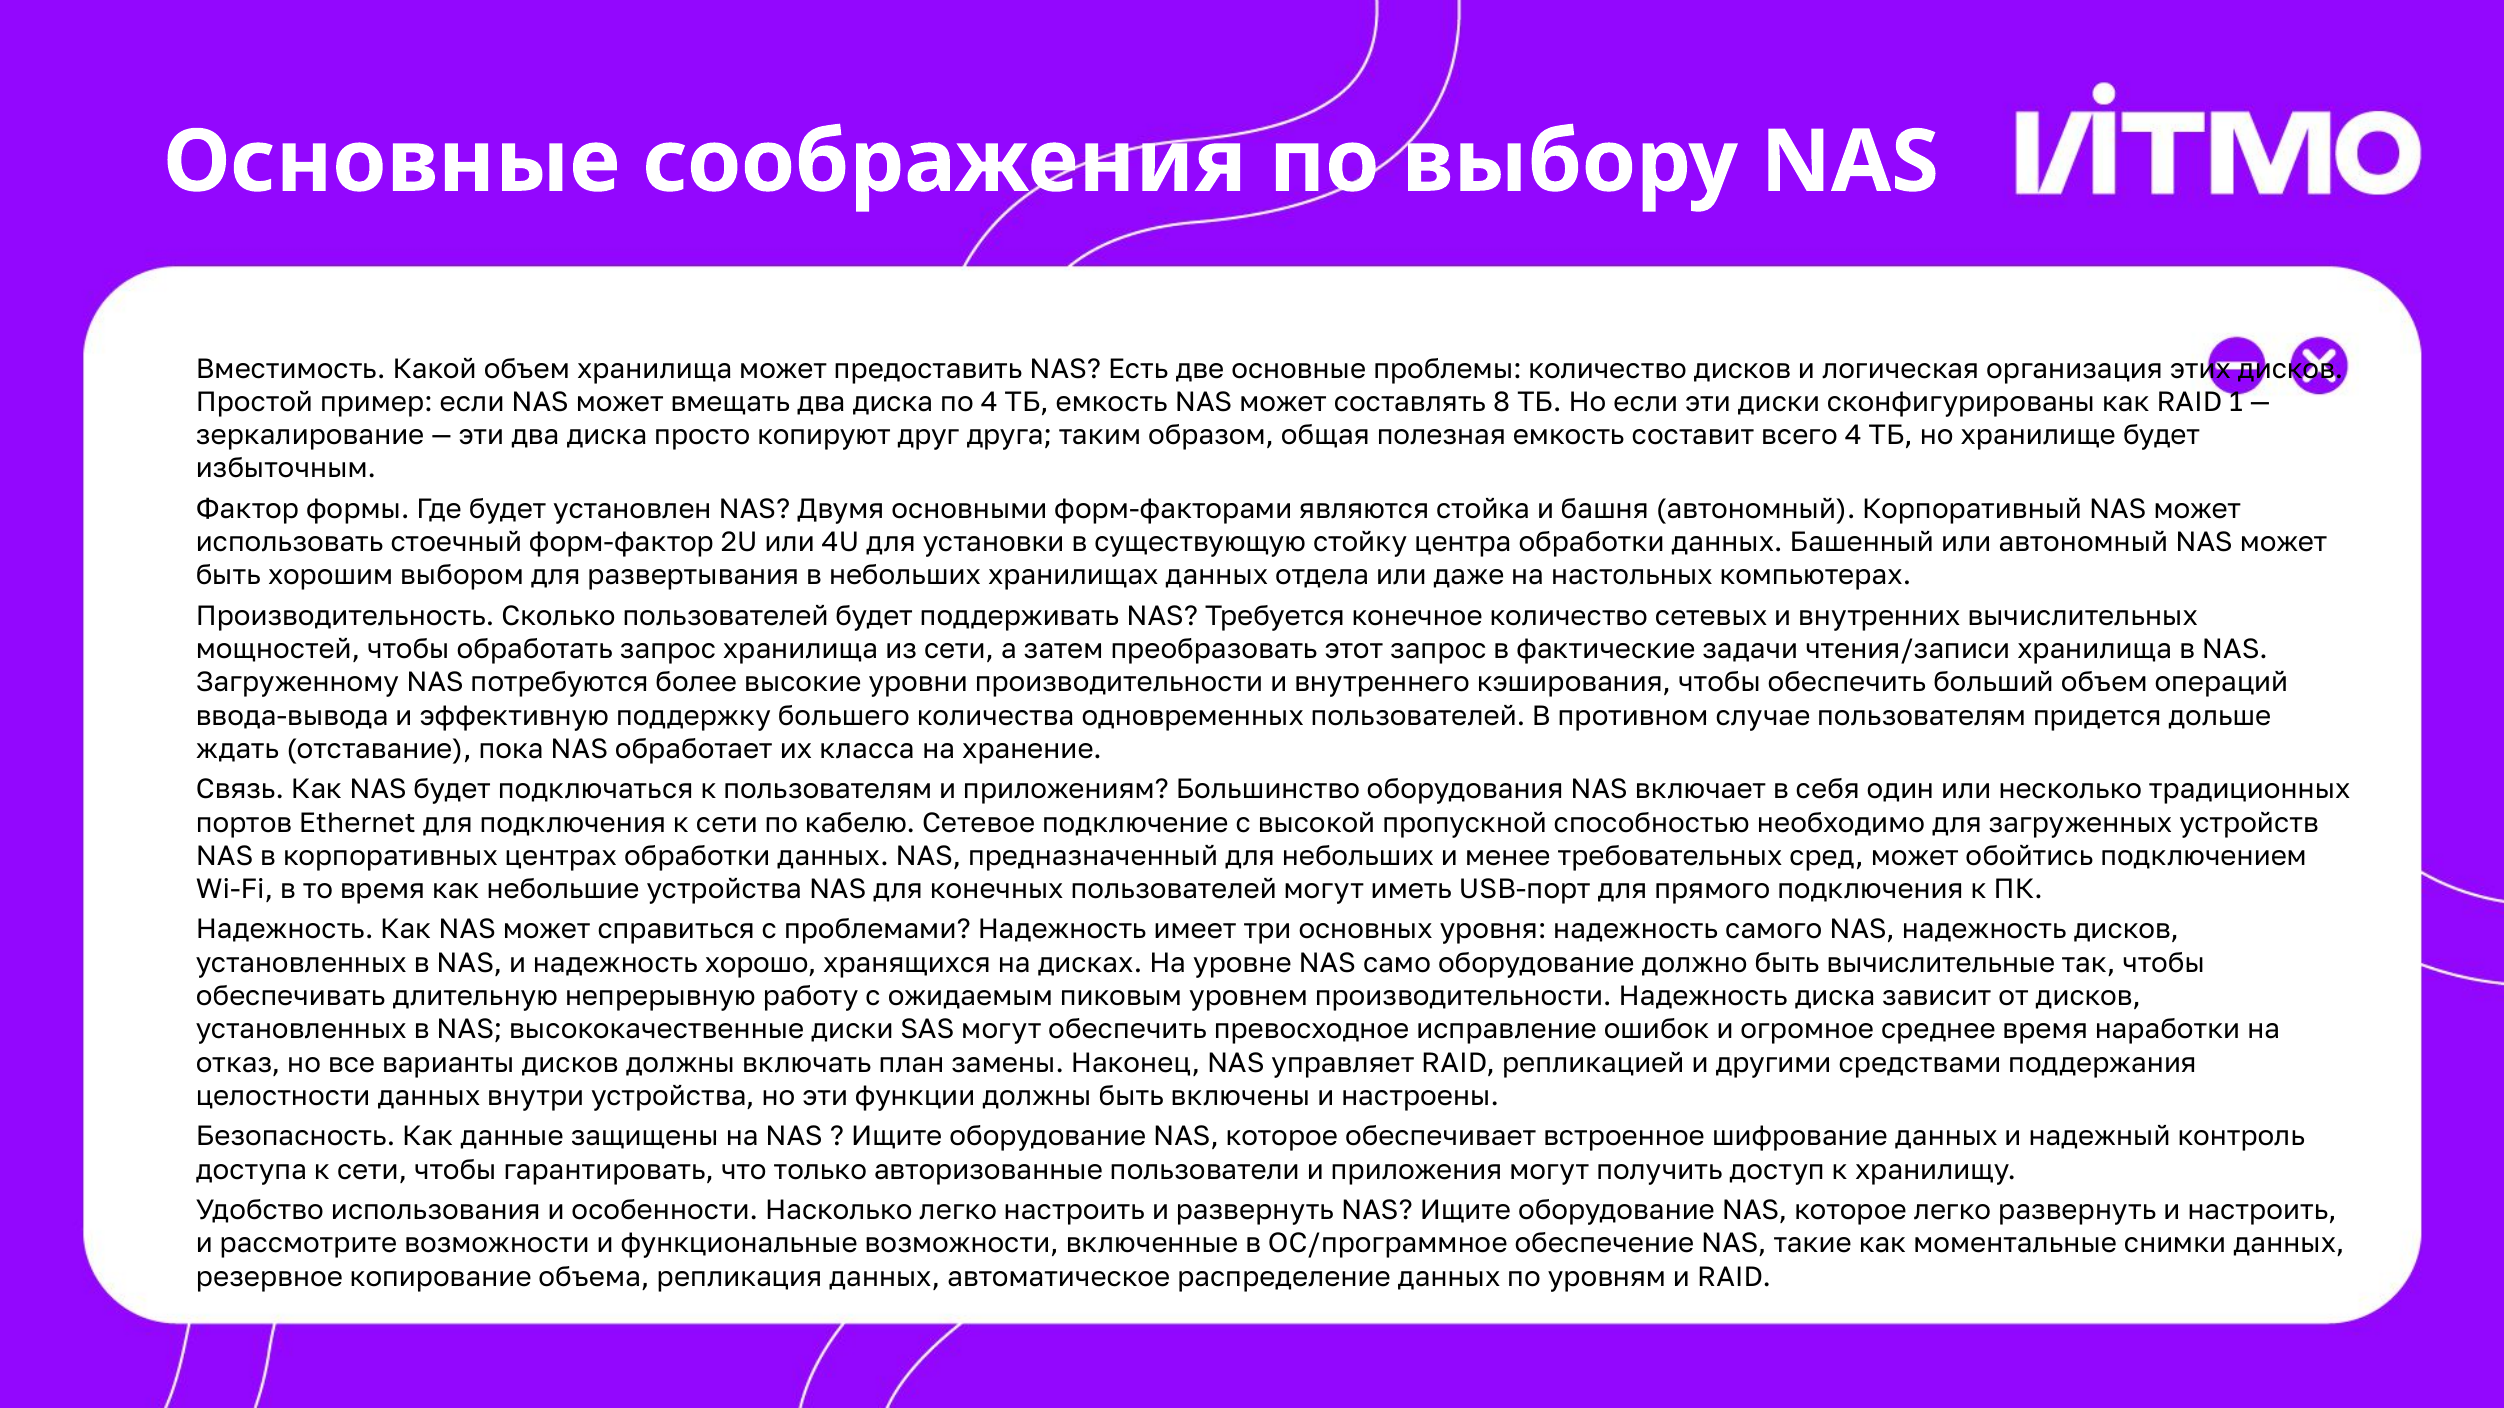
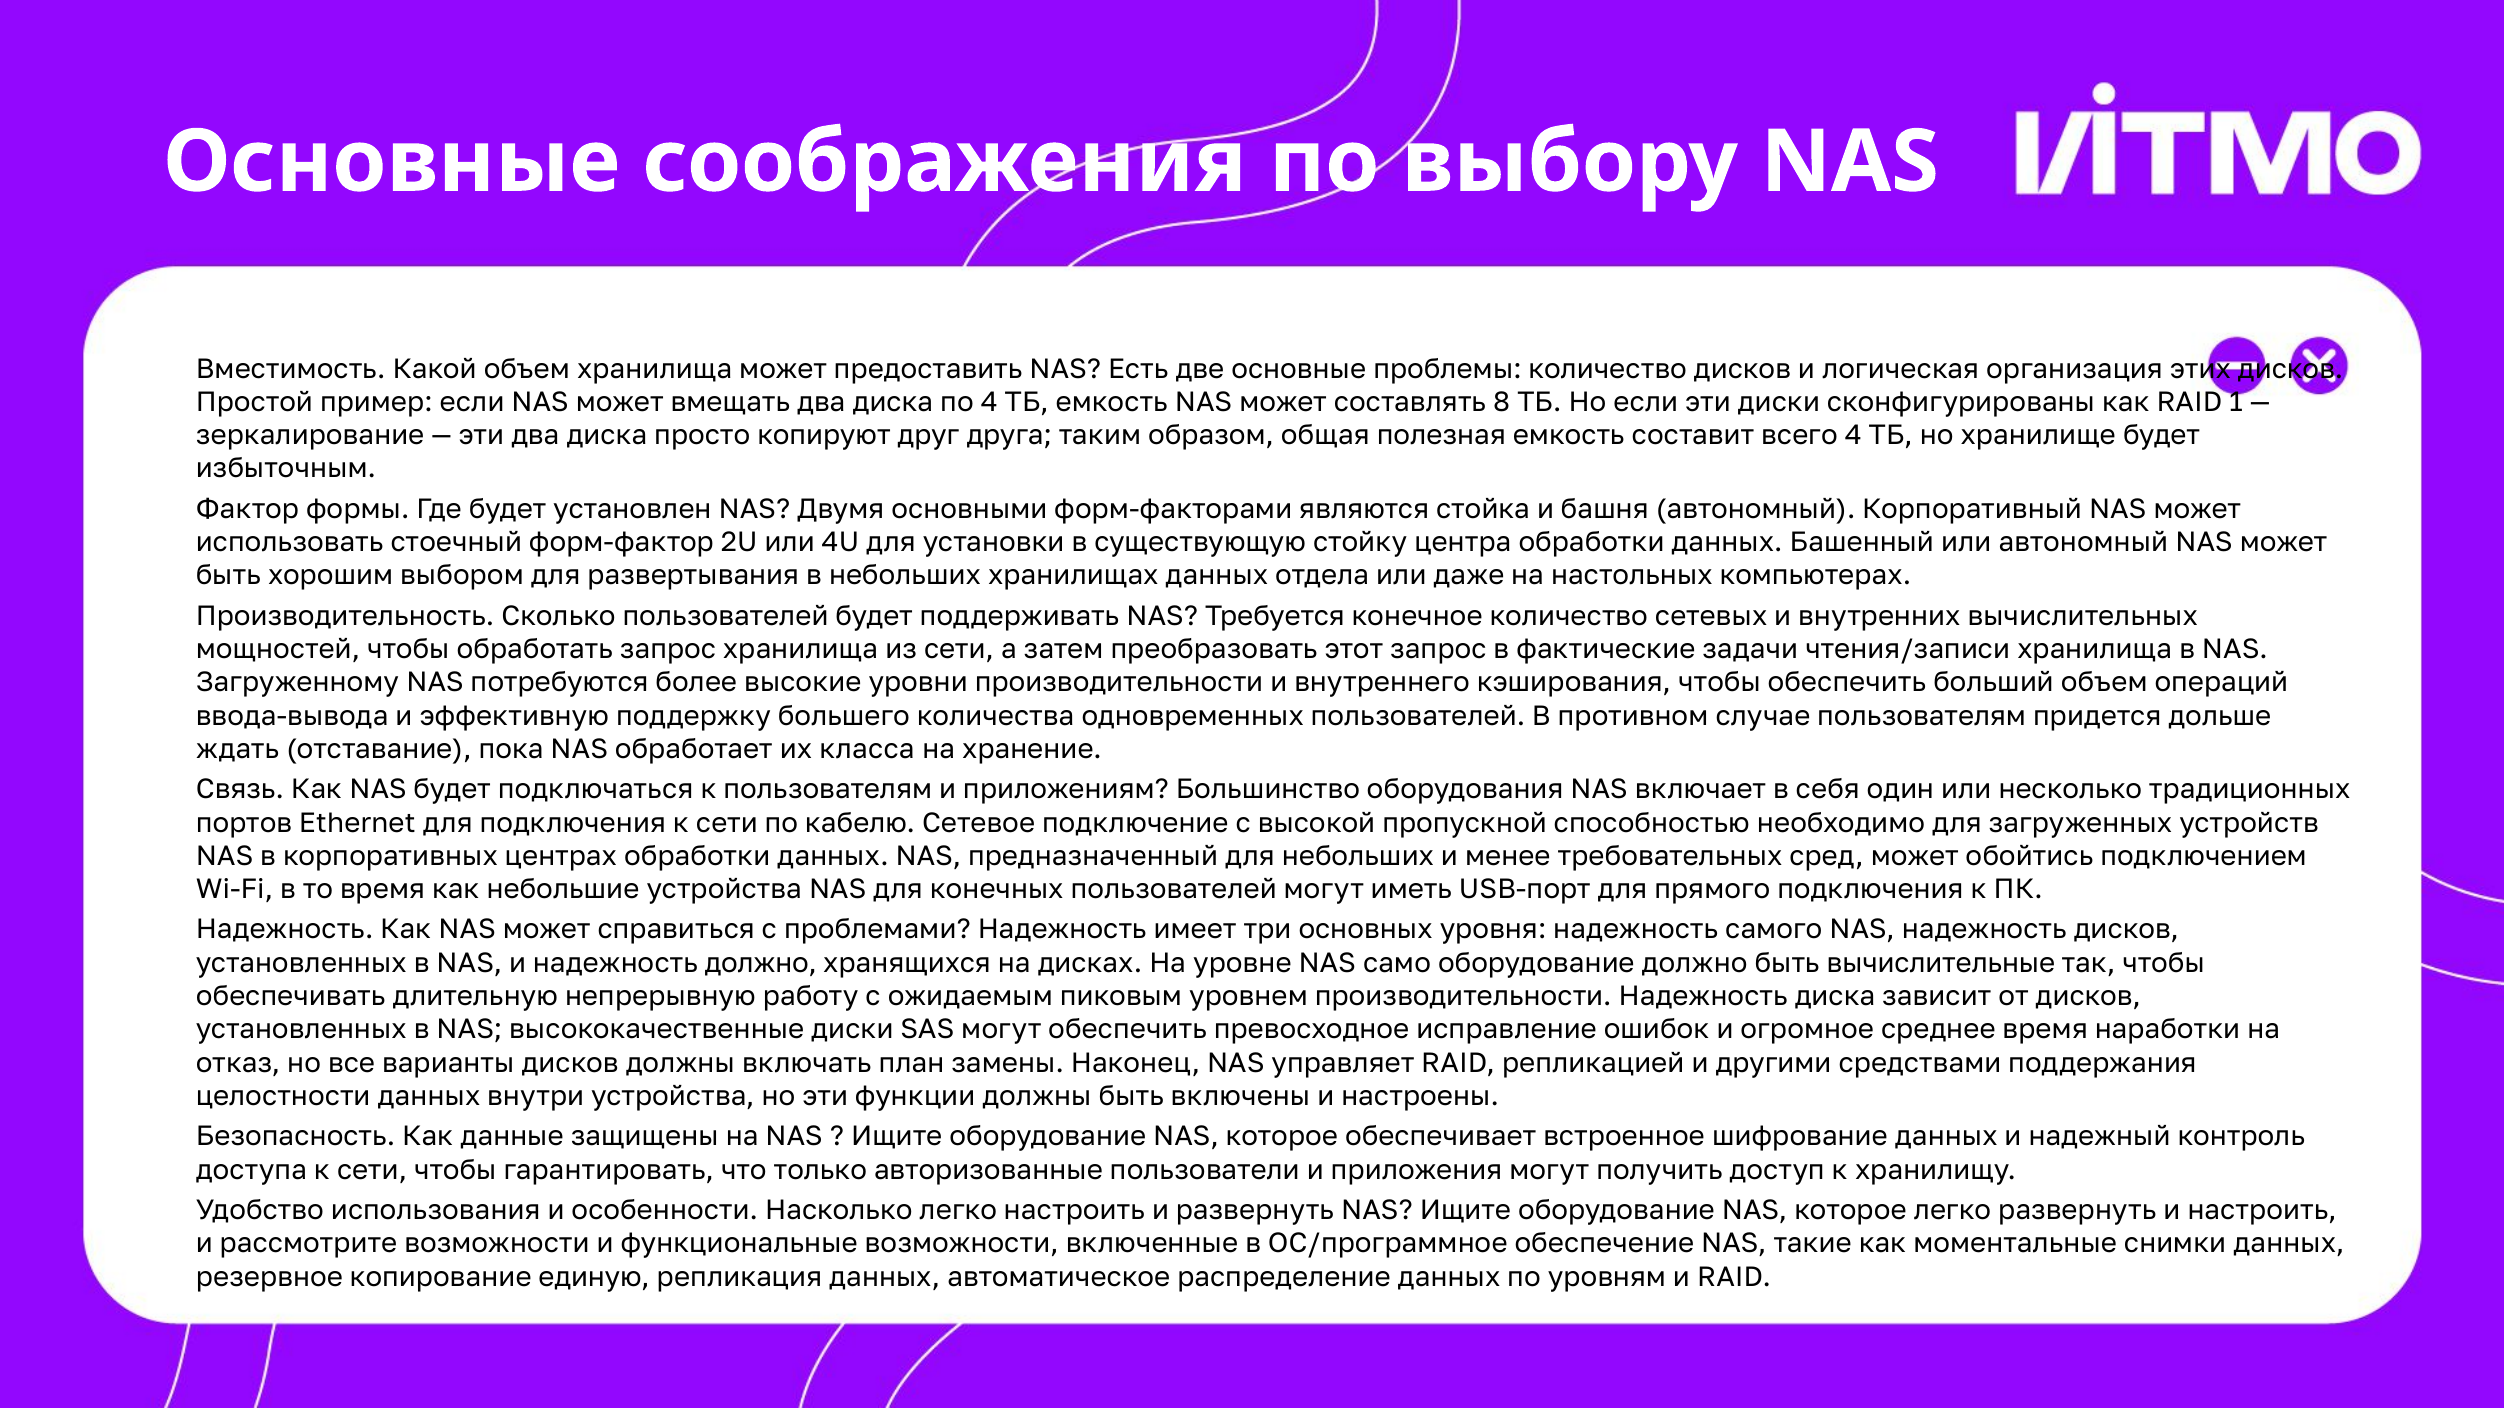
надежность хорошо: хорошо -> должно
объема: объема -> единую
